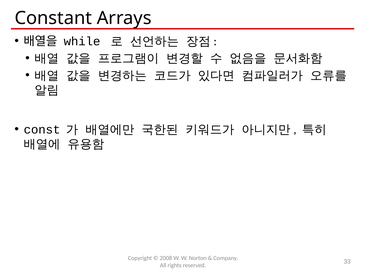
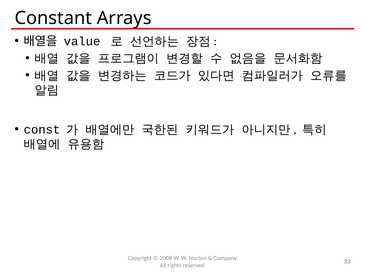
while: while -> value
